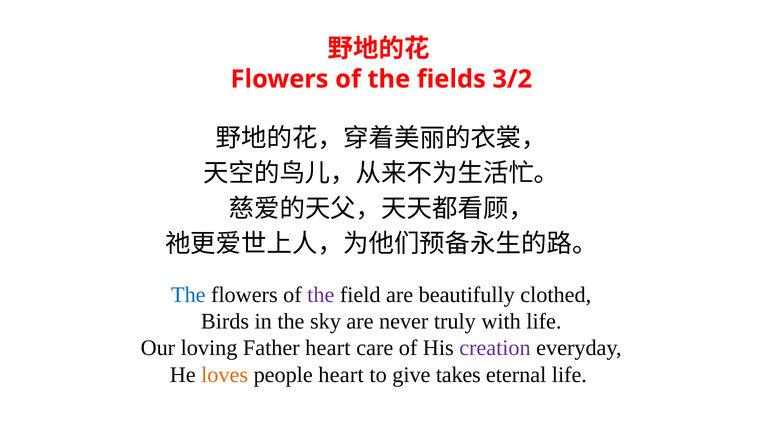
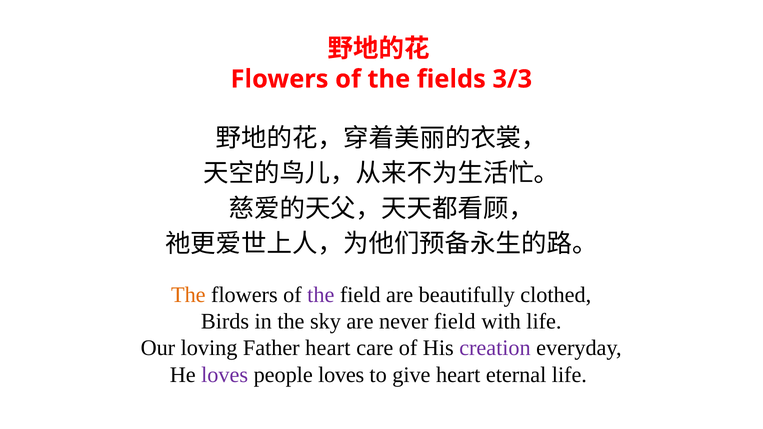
3/2: 3/2 -> 3/3
The at (188, 295) colour: blue -> orange
never truly: truly -> field
loves at (225, 375) colour: orange -> purple
people heart: heart -> loves
give takes: takes -> heart
